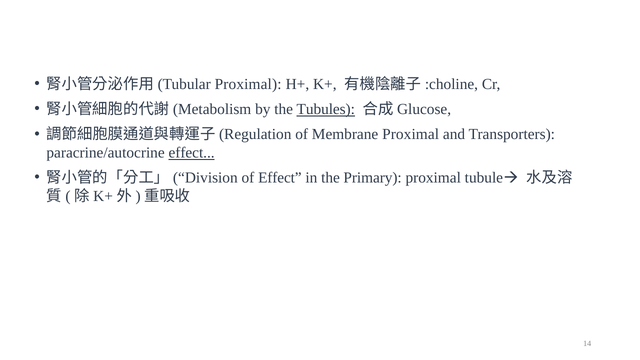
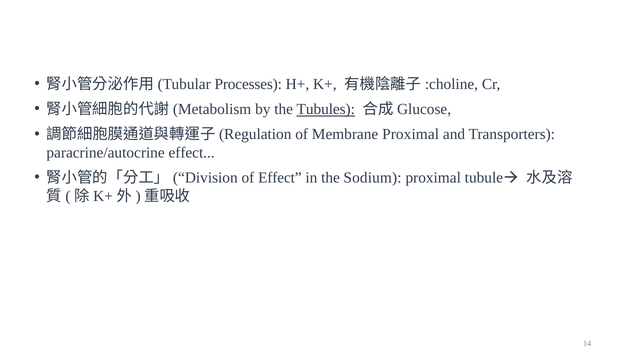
Proximal at (248, 84): Proximal -> Processes
effect at (192, 153) underline: present -> none
Primary: Primary -> Sodium
